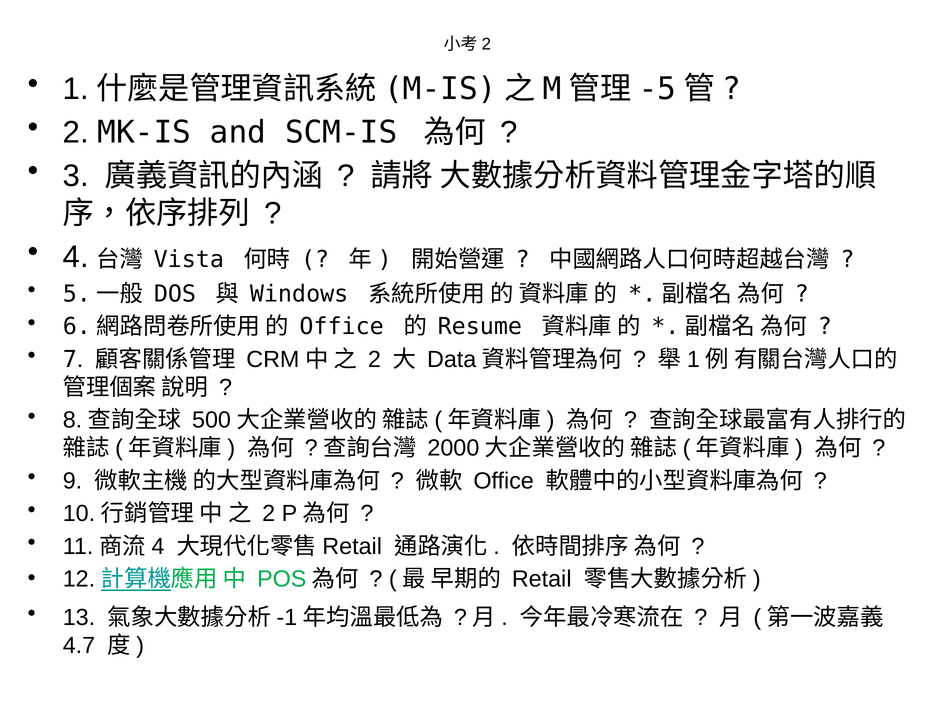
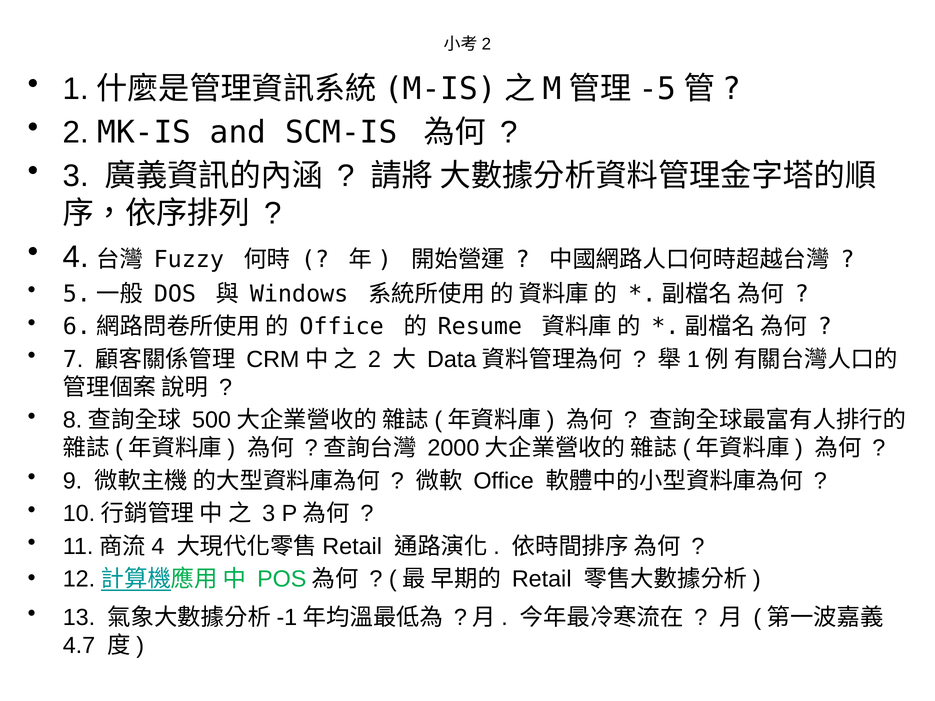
Vista: Vista -> Fuzzy
2 at (269, 514): 2 -> 3
